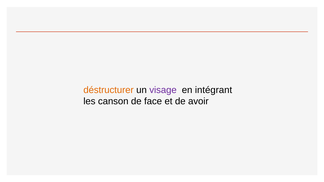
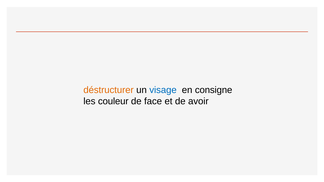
visage colour: purple -> blue
intégrant: intégrant -> consigne
canson: canson -> couleur
